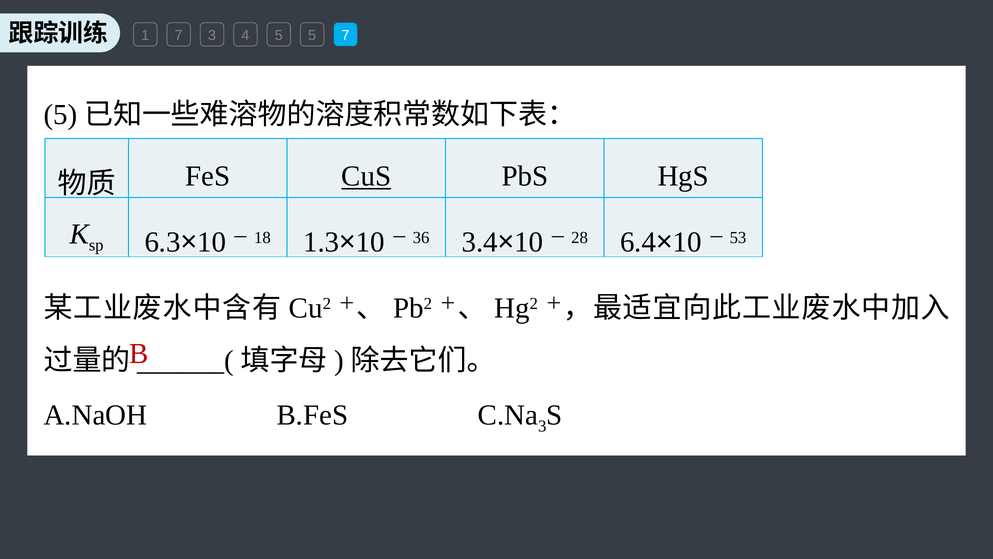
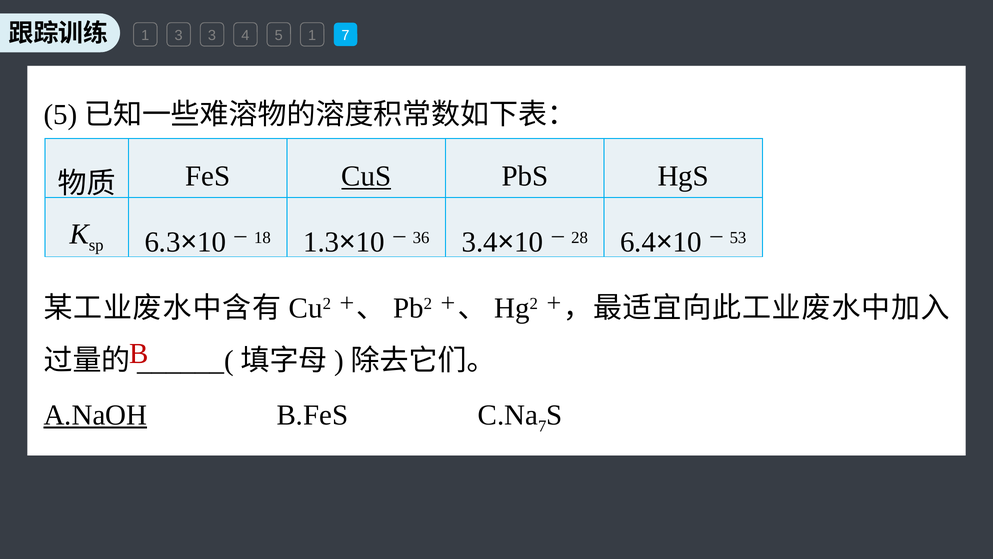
1 7: 7 -> 3
5 5: 5 -> 1
A.NaOH underline: none -> present
3 at (542, 426): 3 -> 7
